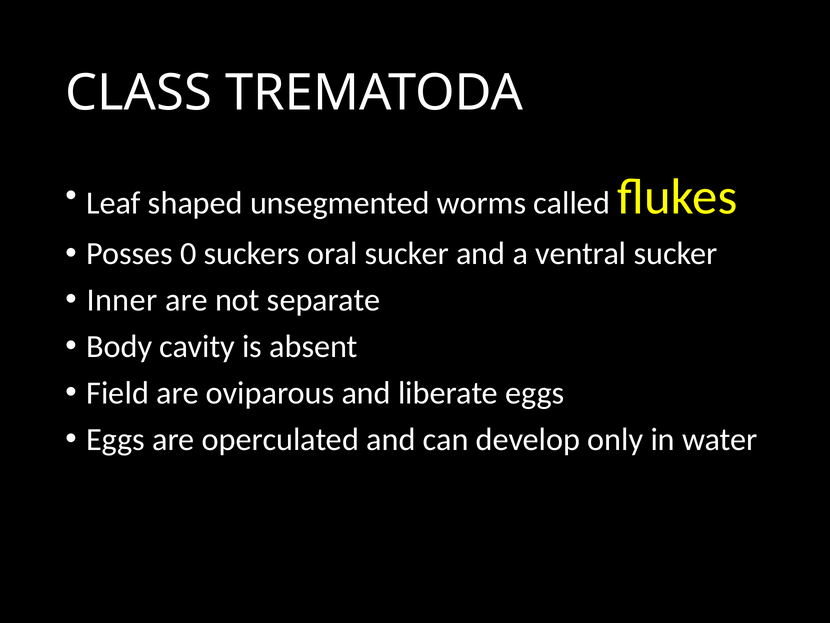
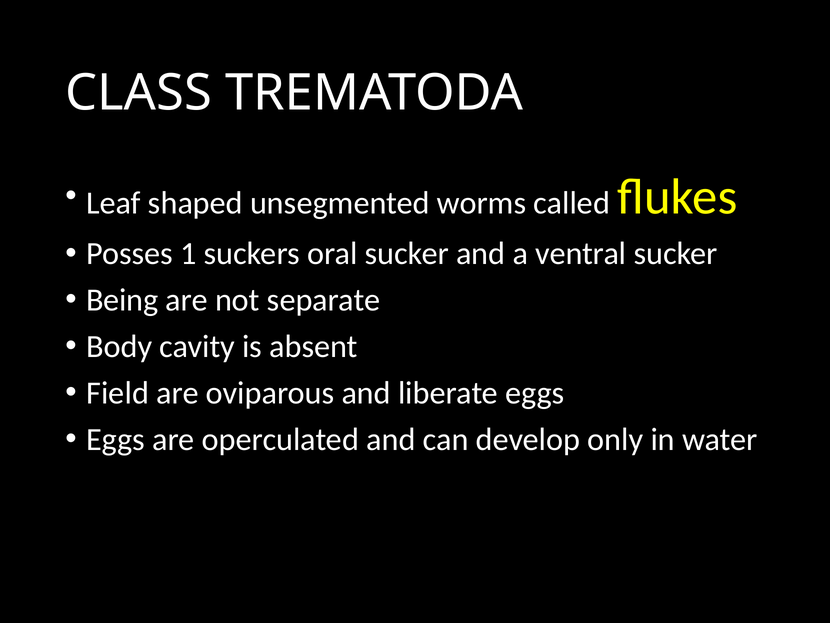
0: 0 -> 1
Inner: Inner -> Being
